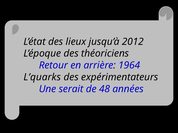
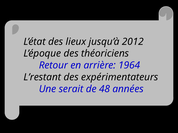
L’quarks: L’quarks -> L’restant
